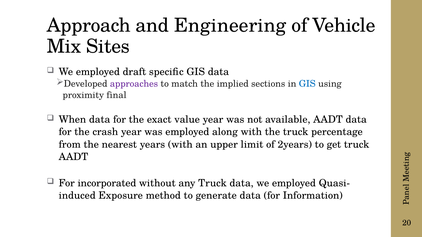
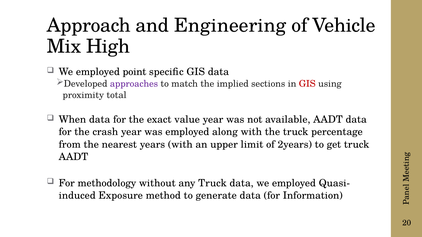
Sites: Sites -> High
draft: draft -> point
GIS at (307, 84) colour: blue -> red
final: final -> total
incorporated: incorporated -> methodology
